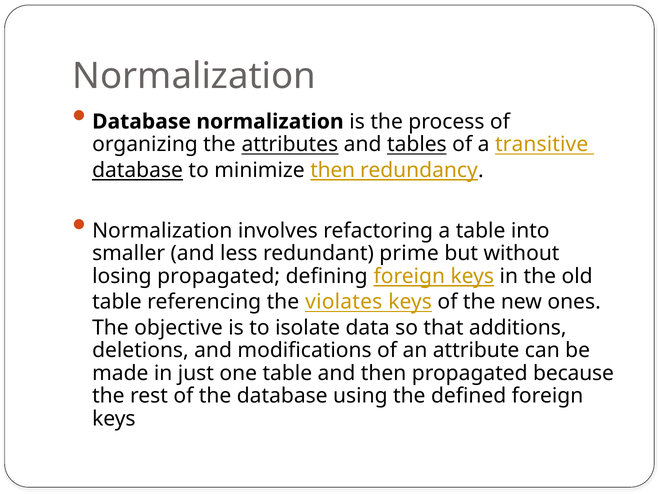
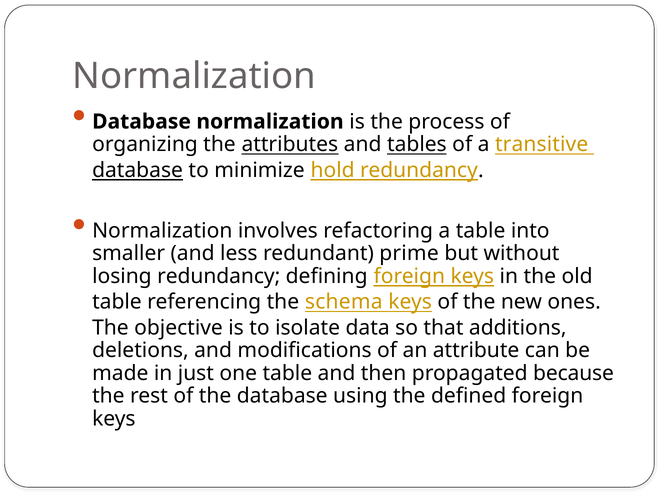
minimize then: then -> hold
losing propagated: propagated -> redundancy
violates: violates -> schema
